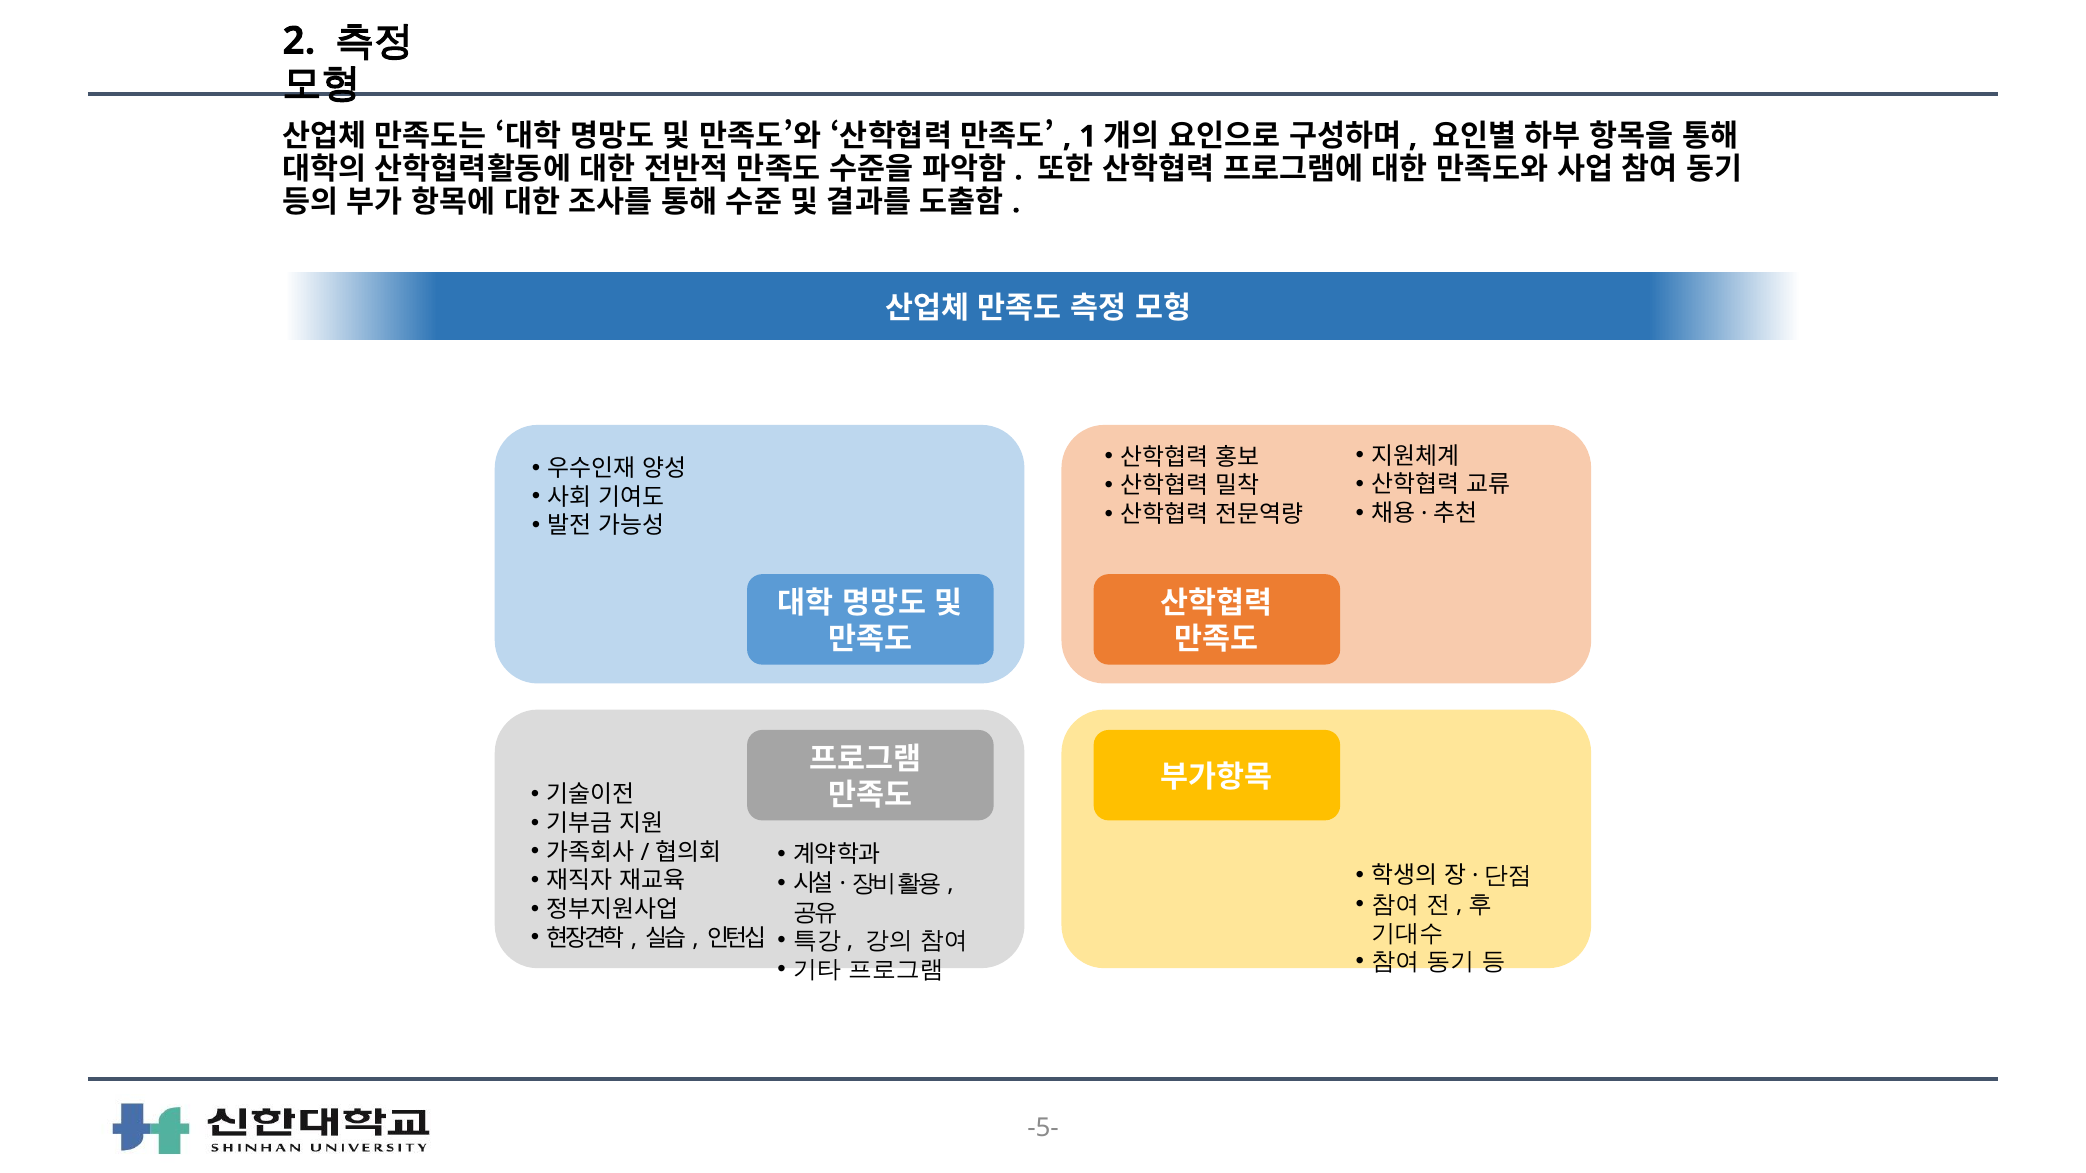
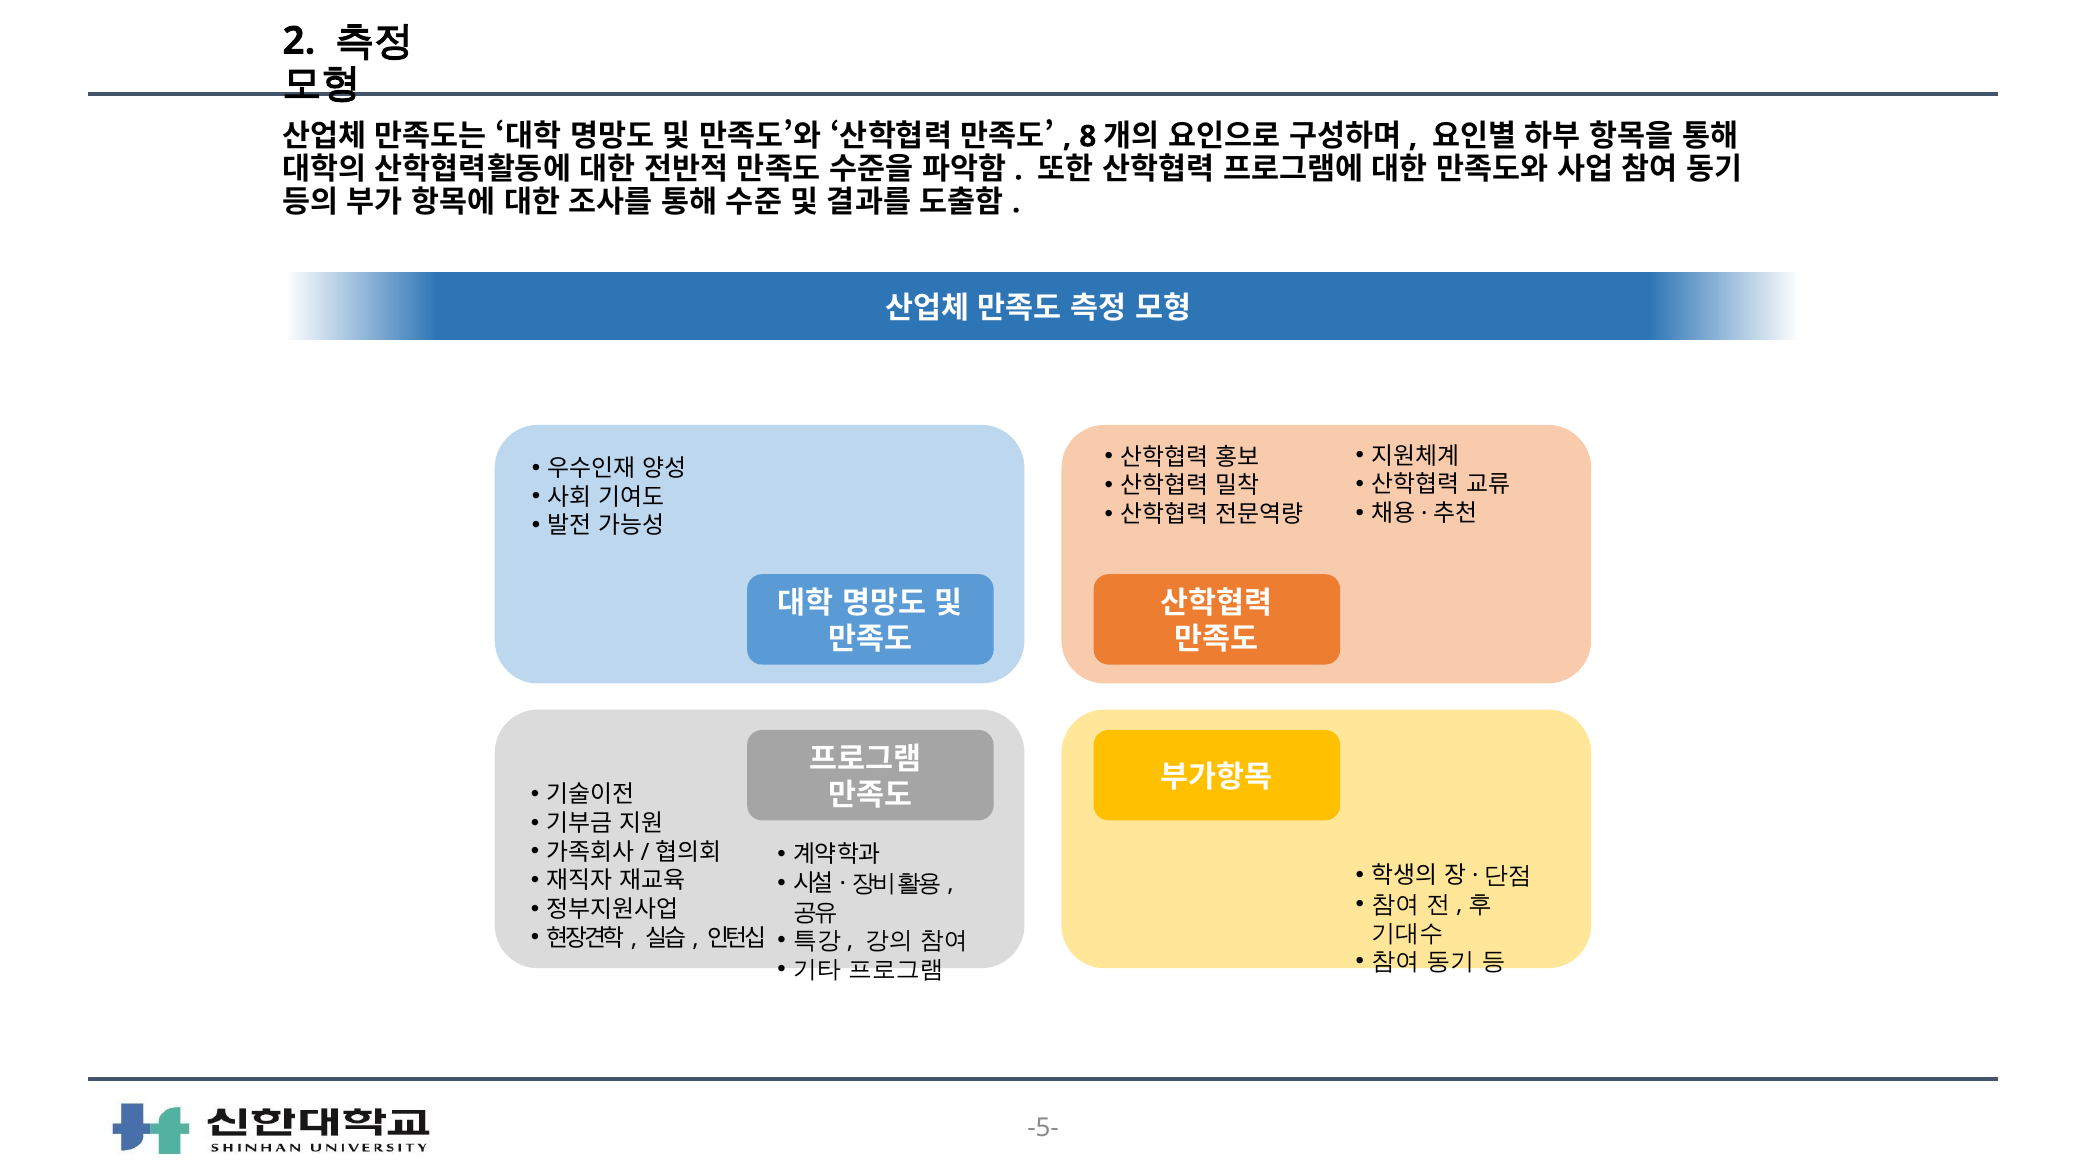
1: 1 -> 8
